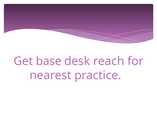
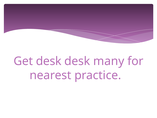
Get base: base -> desk
reach: reach -> many
